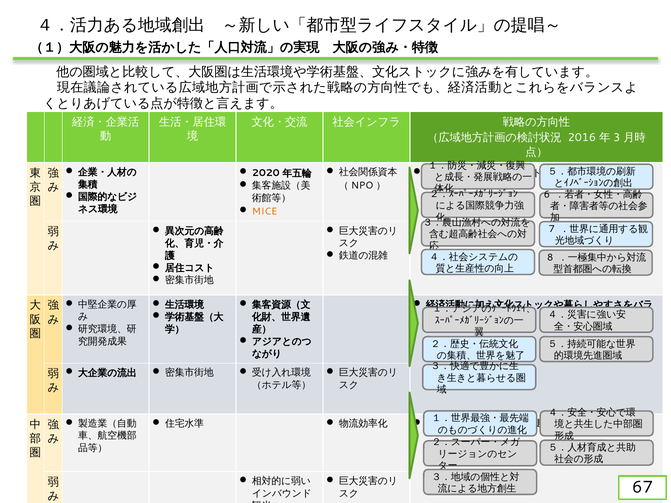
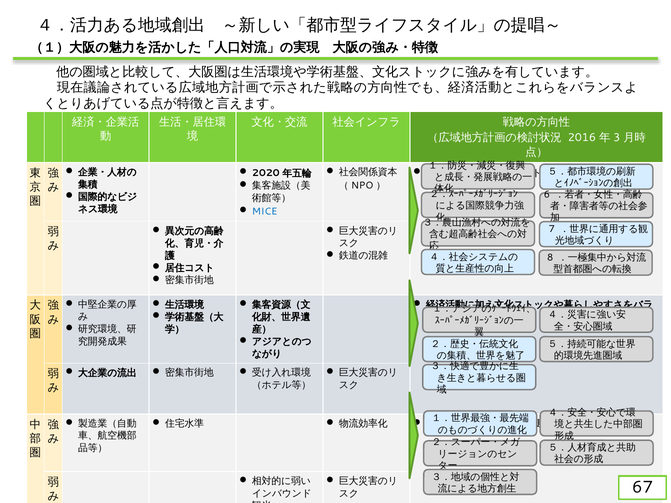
MICE colour: orange -> blue
